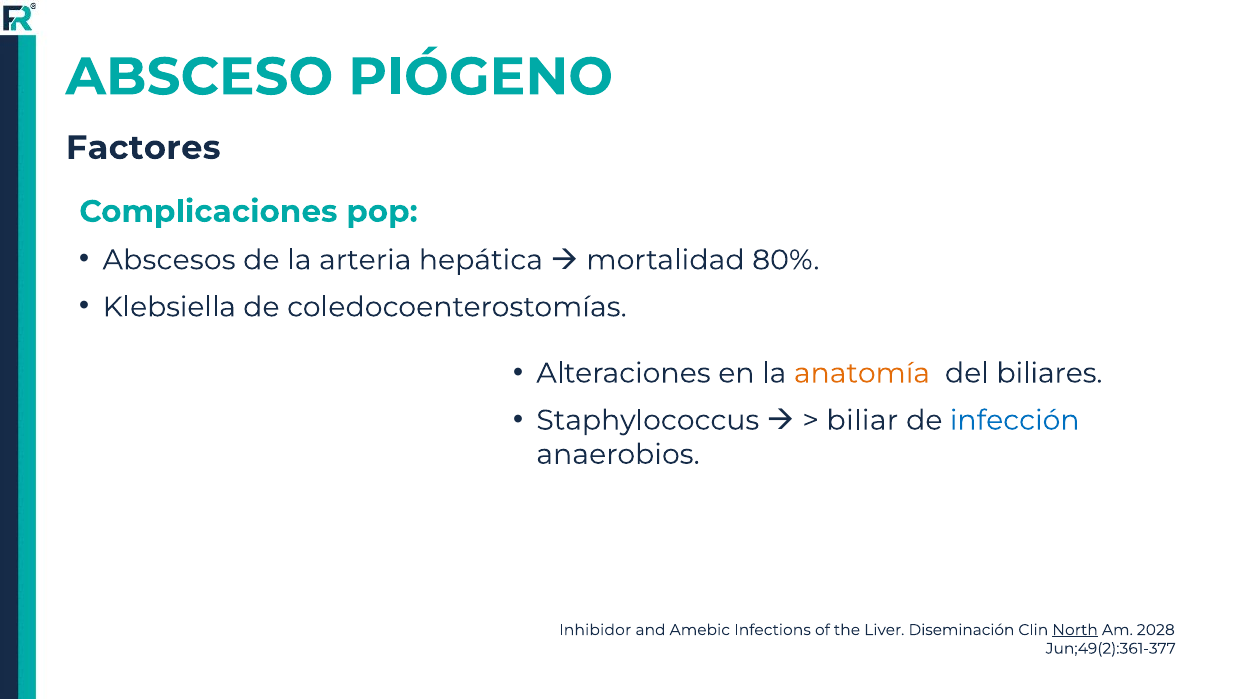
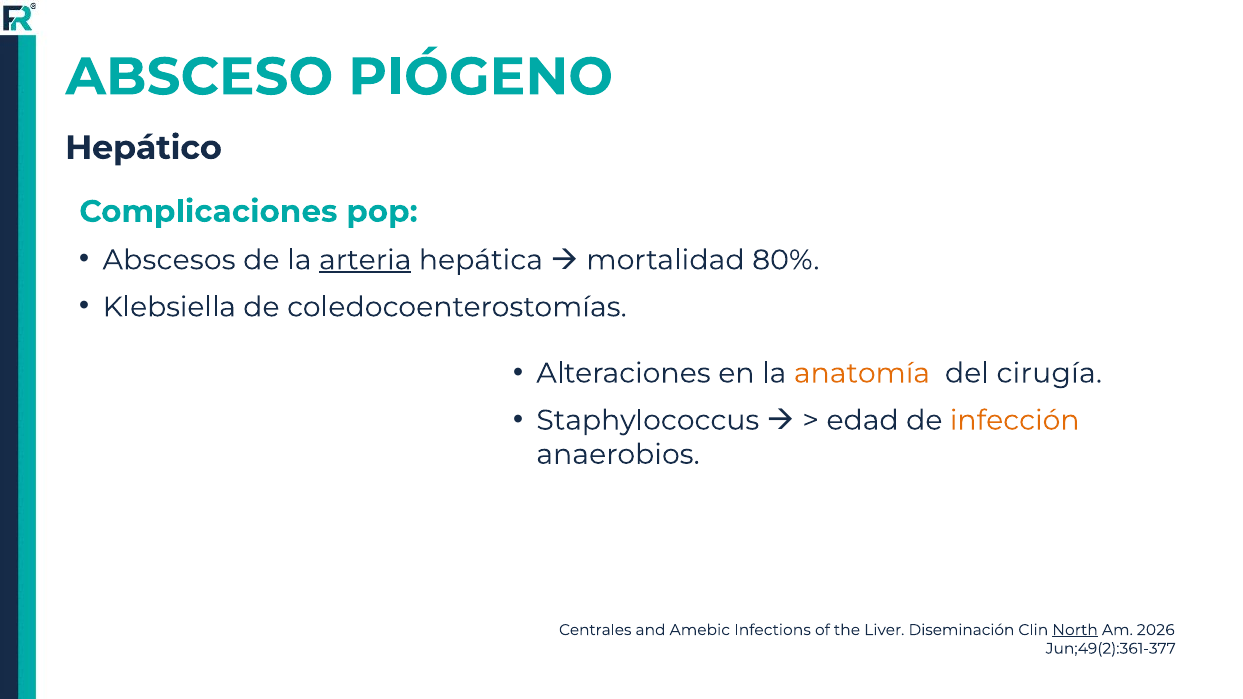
Factores: Factores -> Hepático
arteria underline: none -> present
biliares: biliares -> cirugía
biliar: biliar -> edad
infección colour: blue -> orange
Inhibidor: Inhibidor -> Centrales
2028: 2028 -> 2026
